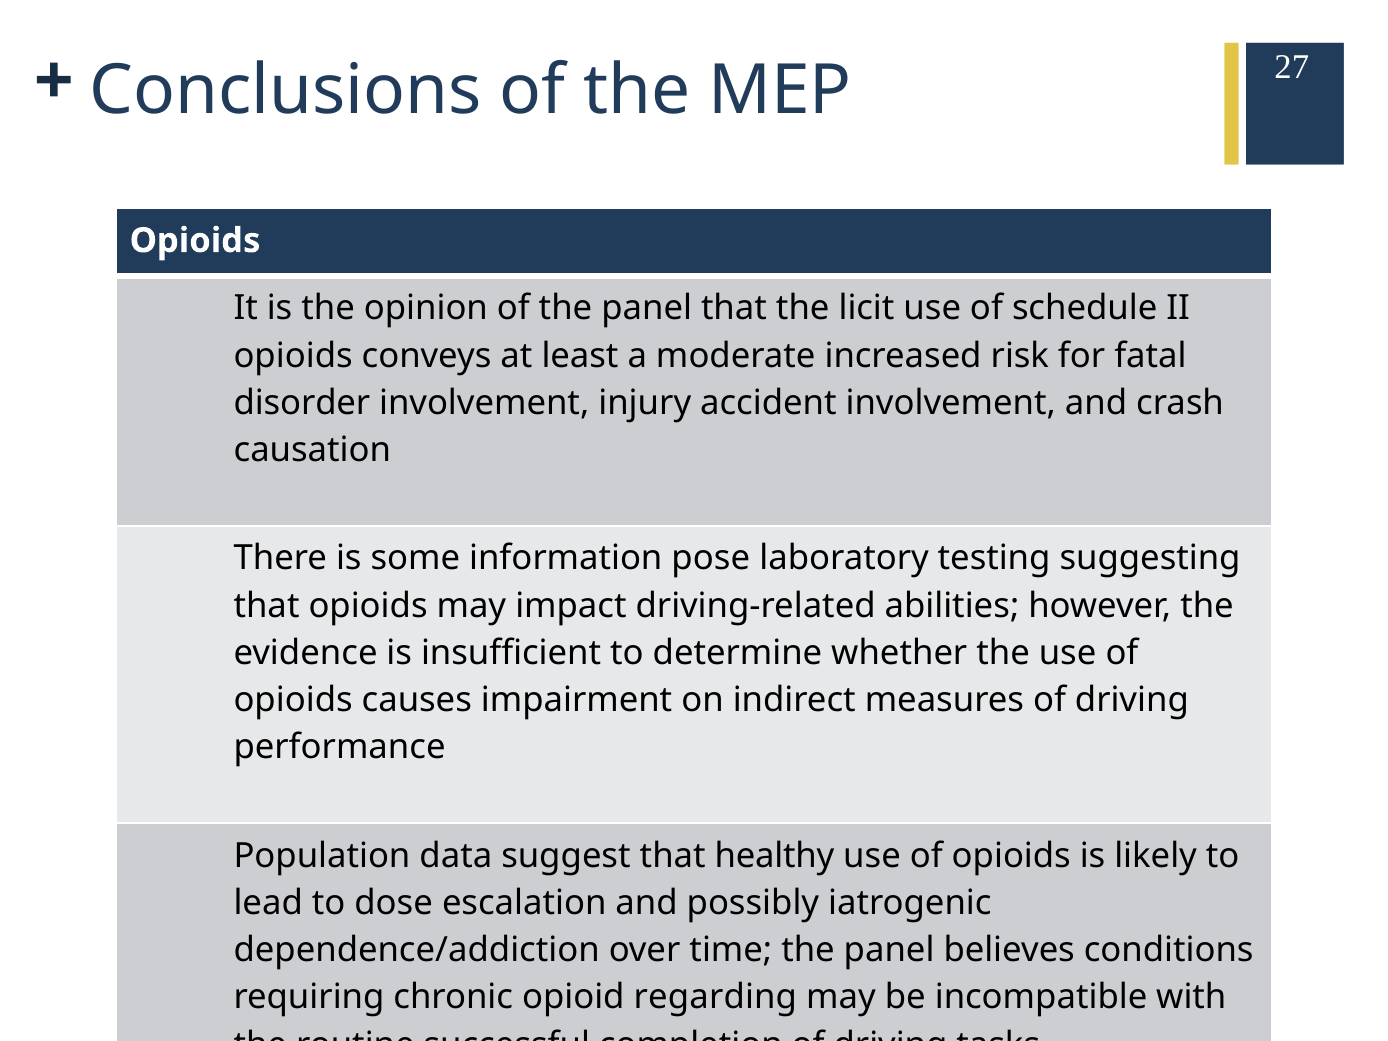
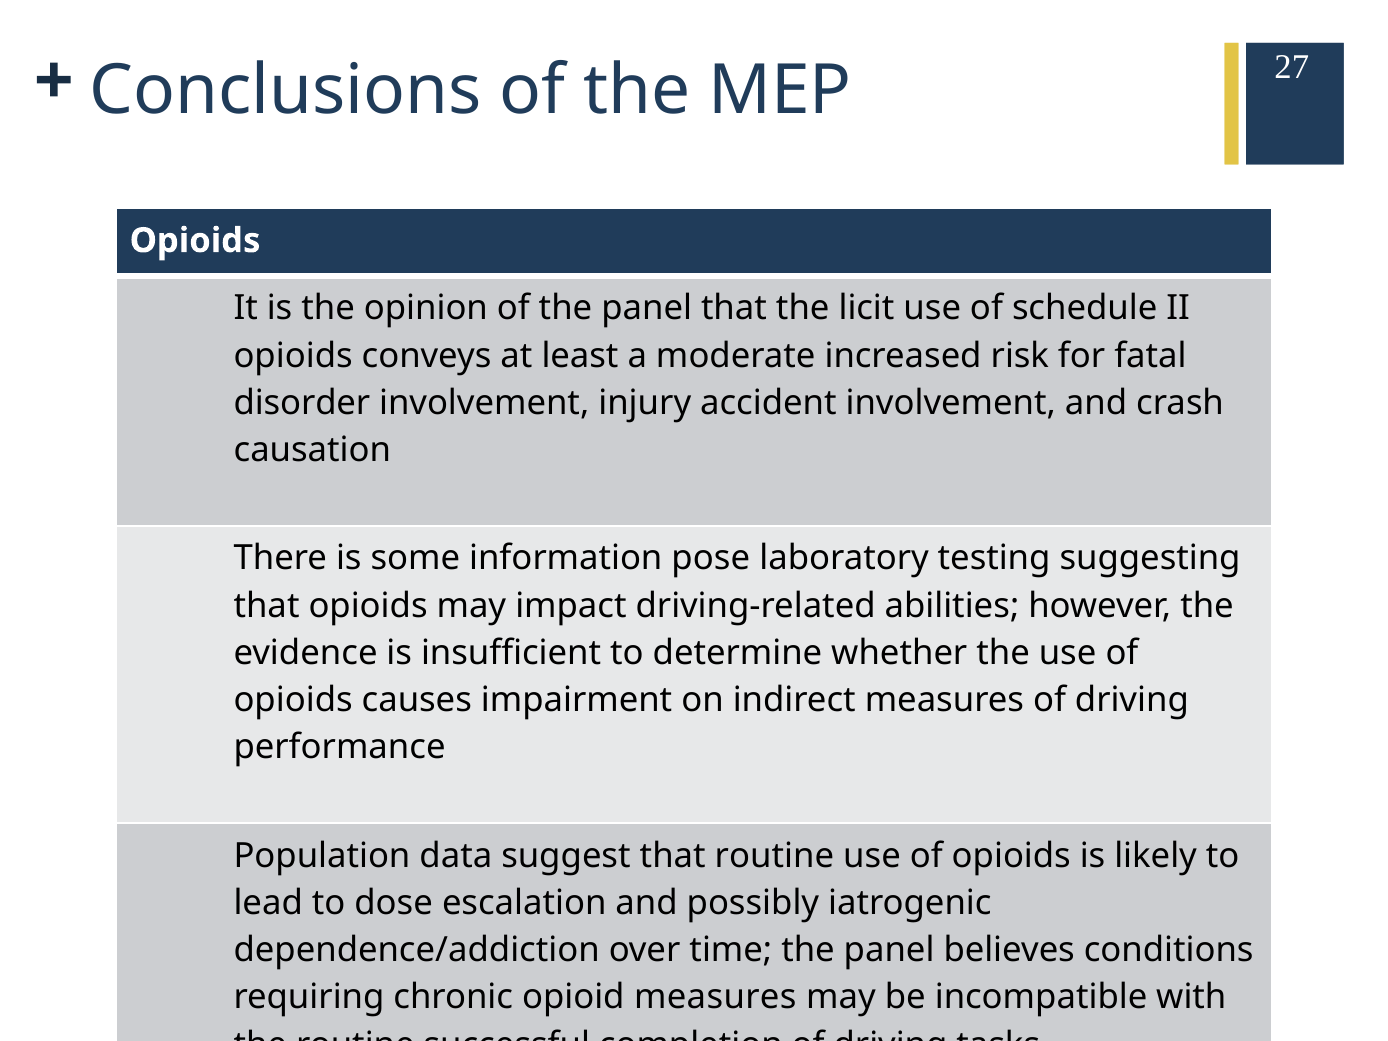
that healthy: healthy -> routine
opioid regarding: regarding -> measures
